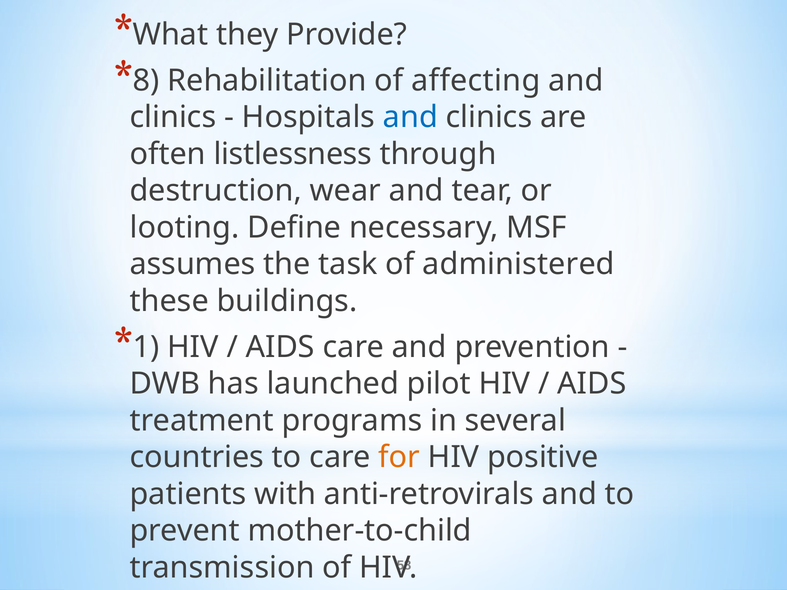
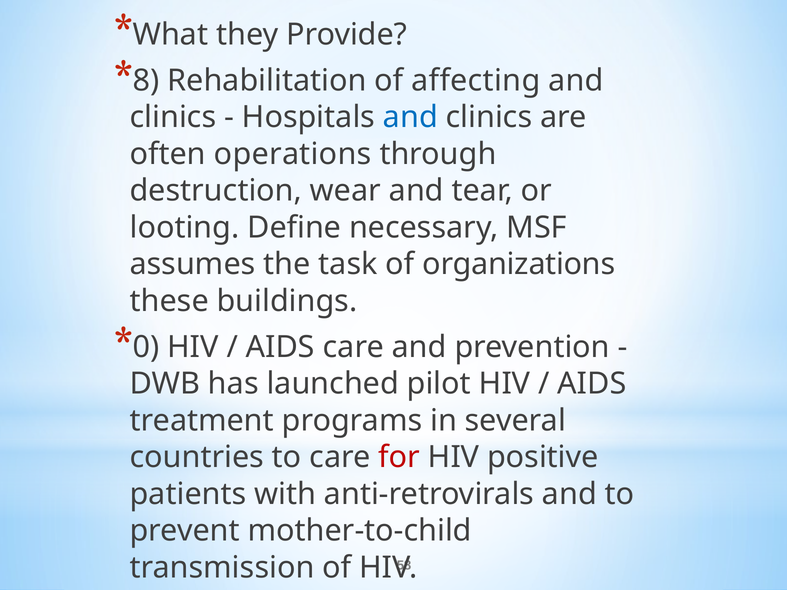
listlessness: listlessness -> operations
administered: administered -> organizations
1: 1 -> 0
for colour: orange -> red
